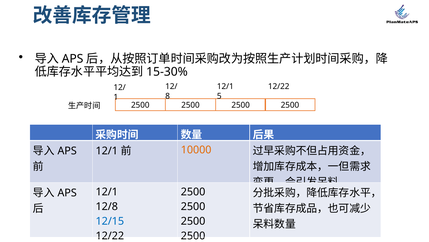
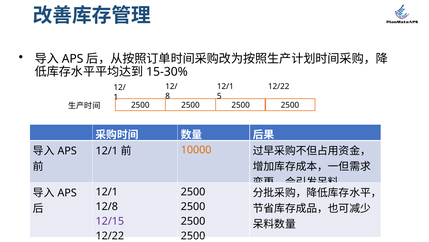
12/15 colour: blue -> purple
